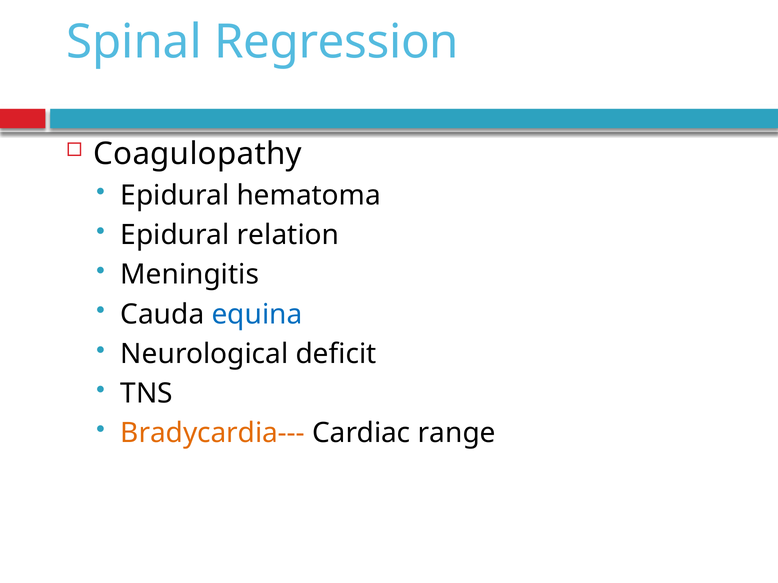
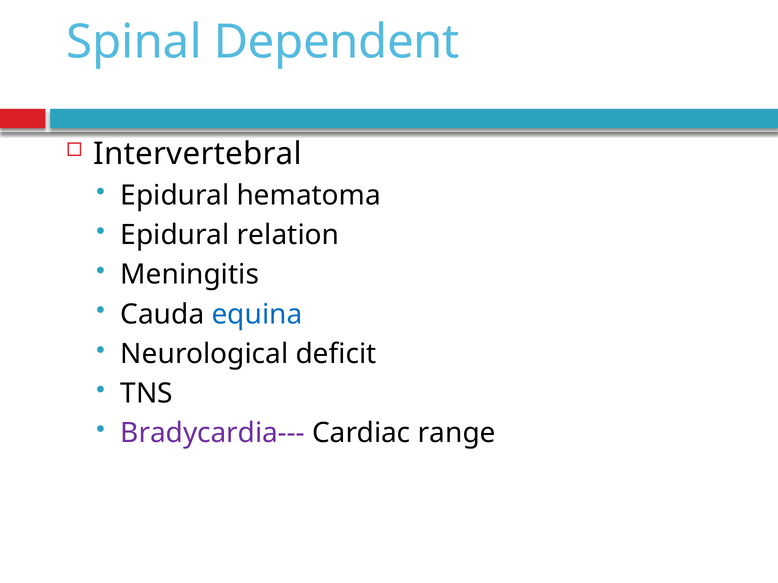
Regression: Regression -> Dependent
Coagulopathy: Coagulopathy -> Intervertebral
Bradycardia--- colour: orange -> purple
